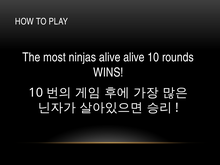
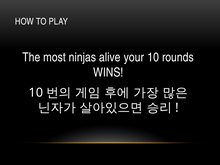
alive alive: alive -> your
